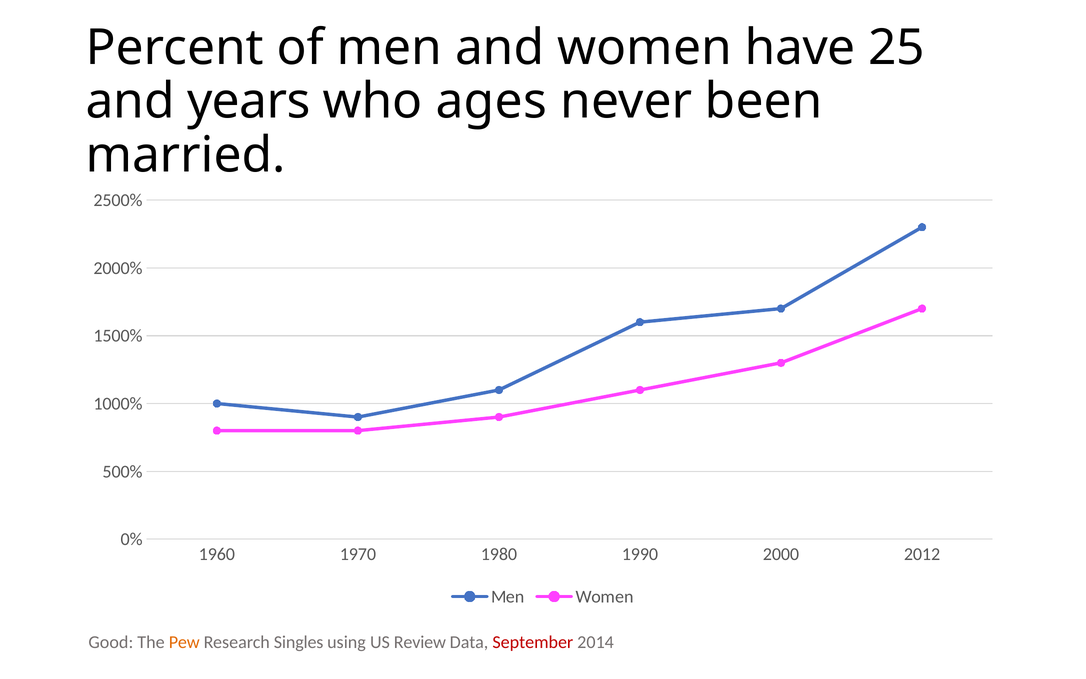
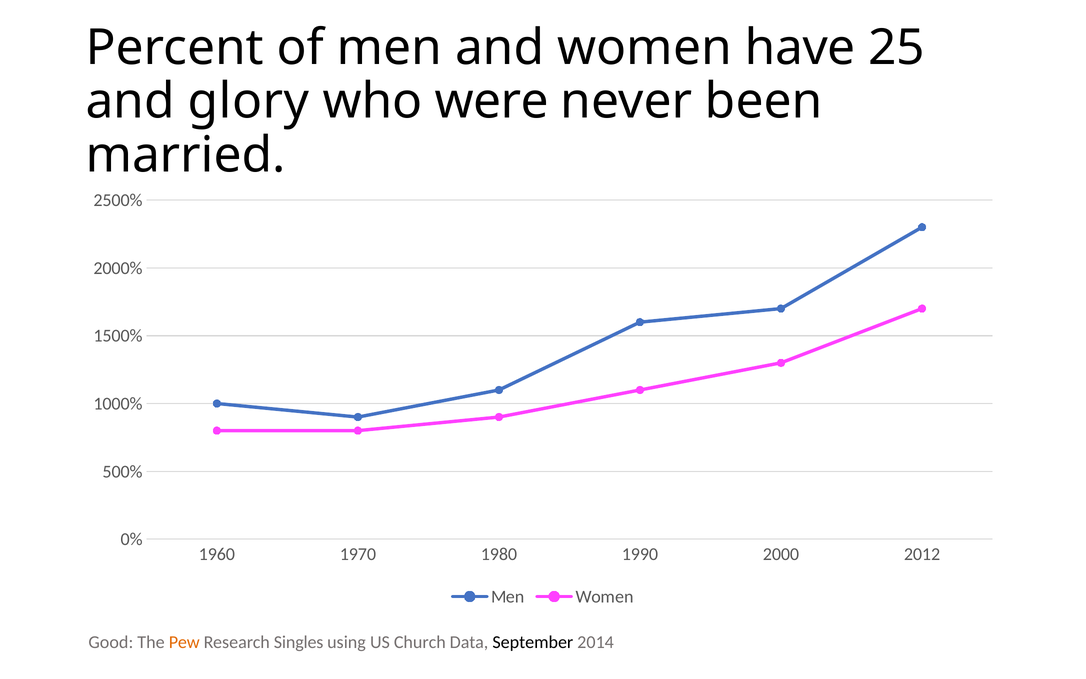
years: years -> glory
ages: ages -> were
Review: Review -> Church
September colour: red -> black
